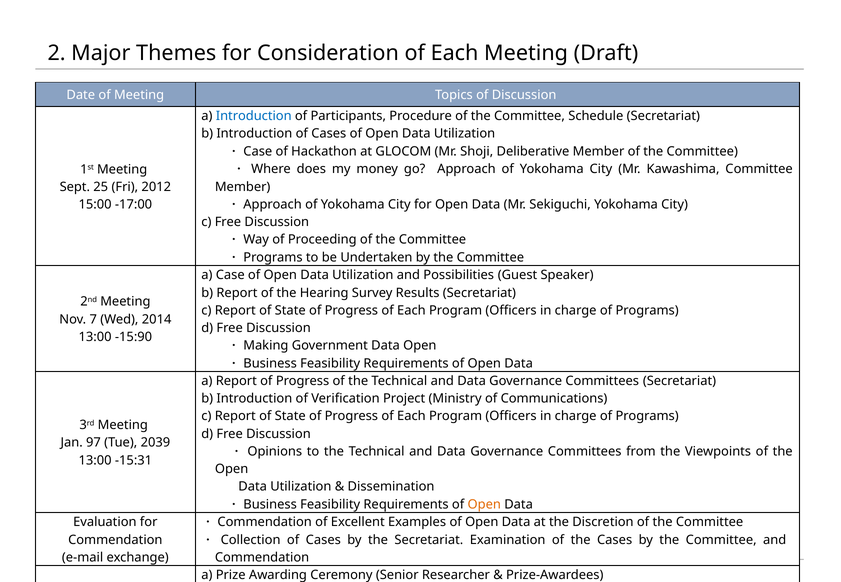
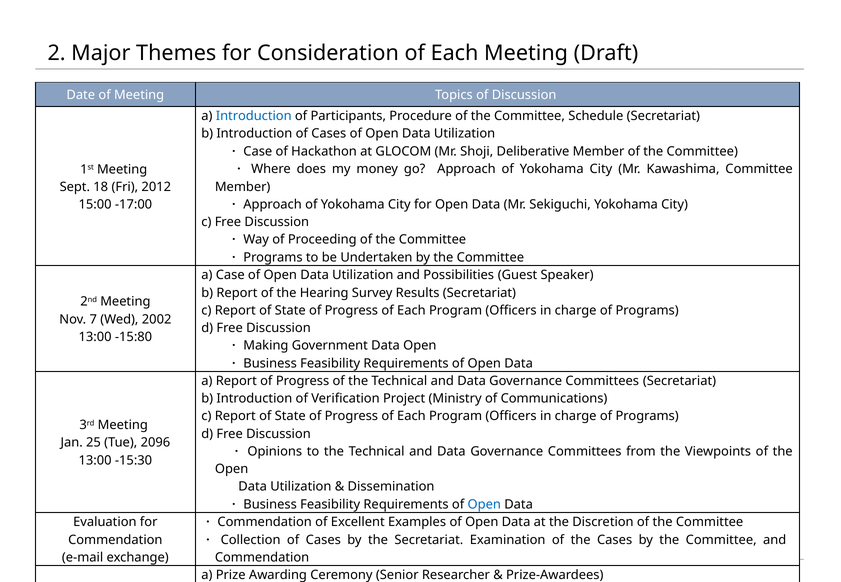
25: 25 -> 18
2014: 2014 -> 2002
-15:90: -15:90 -> -15:80
97: 97 -> 25
2039: 2039 -> 2096
-15:31: -15:31 -> -15:30
Open at (484, 505) colour: orange -> blue
